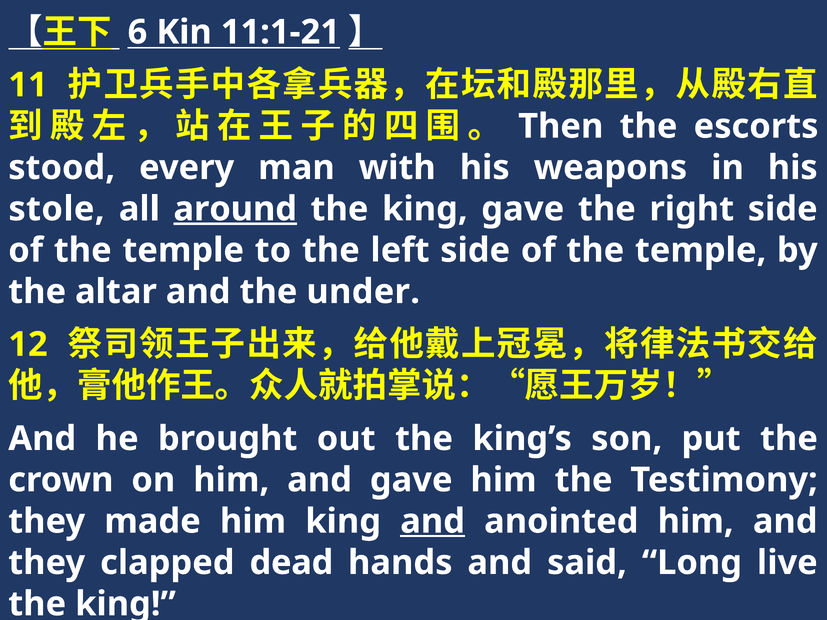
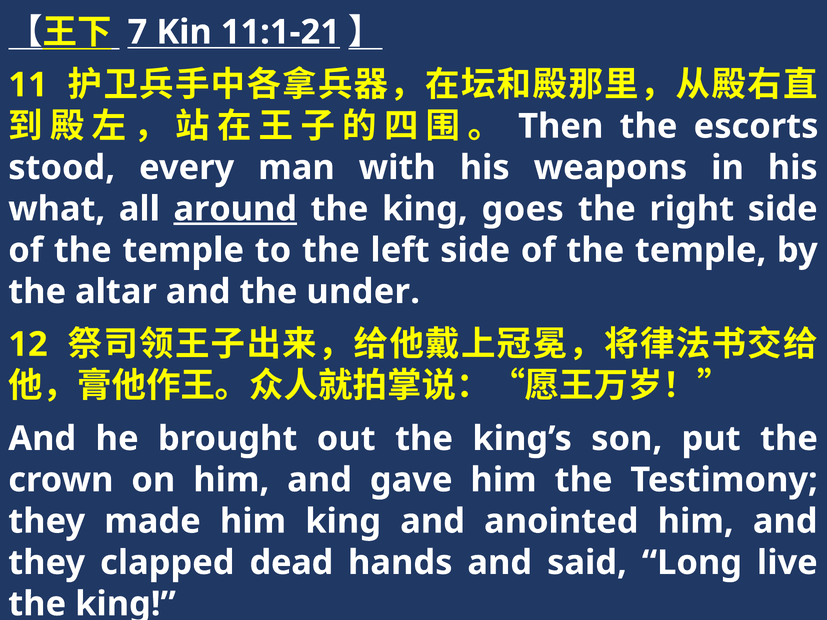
6: 6 -> 7
stole: stole -> what
king gave: gave -> goes
and at (433, 521) underline: present -> none
